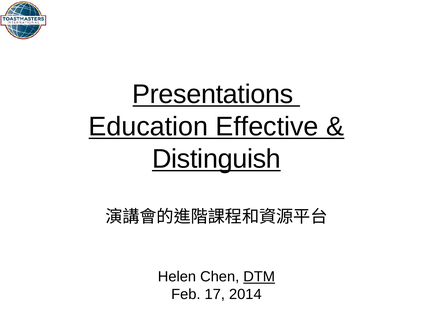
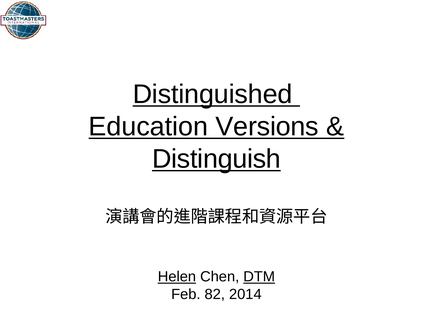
Presentations: Presentations -> Distinguished
Effective: Effective -> Versions
Helen underline: none -> present
17: 17 -> 82
